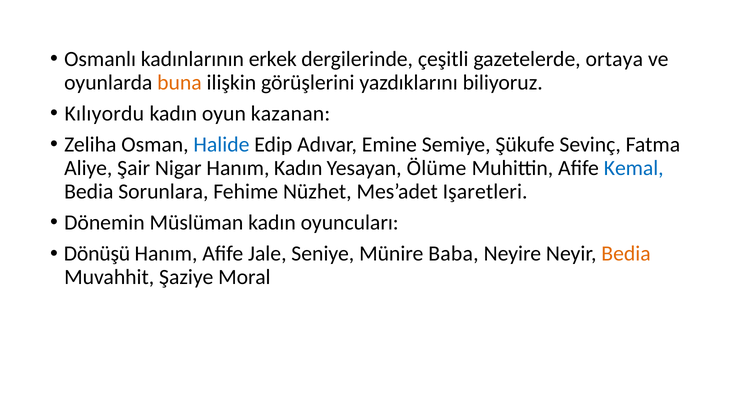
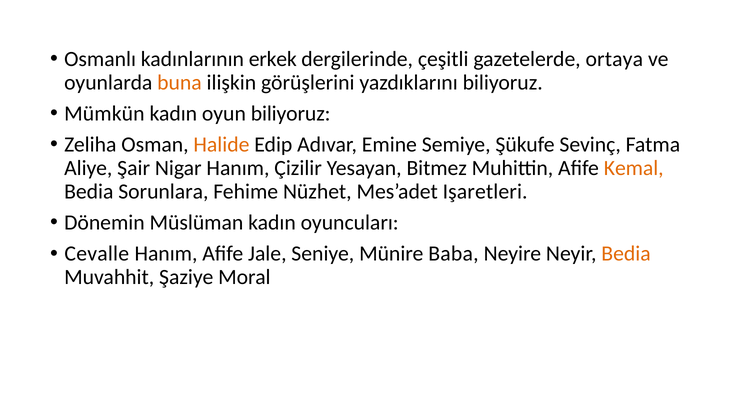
Kılıyordu: Kılıyordu -> Mümkün
oyun kazanan: kazanan -> biliyoruz
Halide colour: blue -> orange
Hanım Kadın: Kadın -> Çizilir
Ölüme: Ölüme -> Bitmez
Kemal colour: blue -> orange
Dönüşü: Dönüşü -> Cevalle
